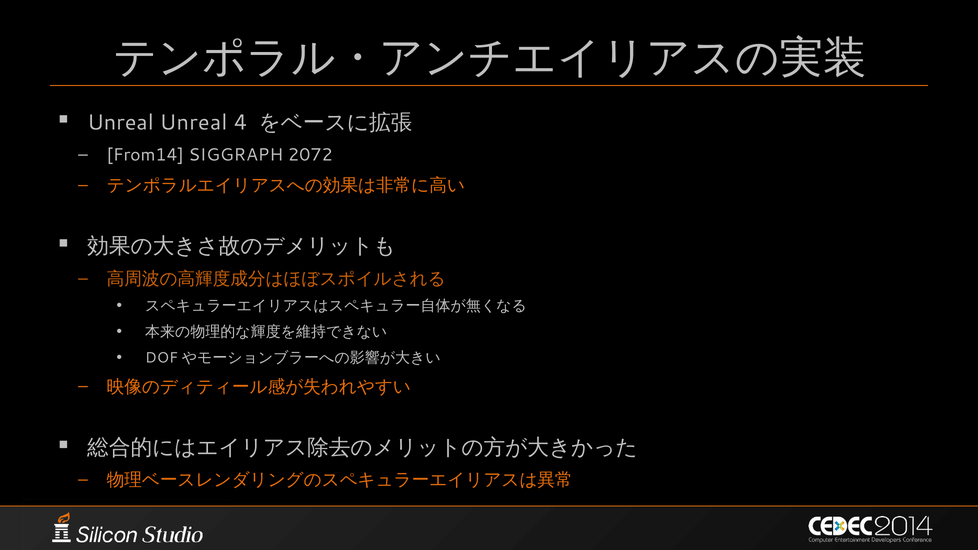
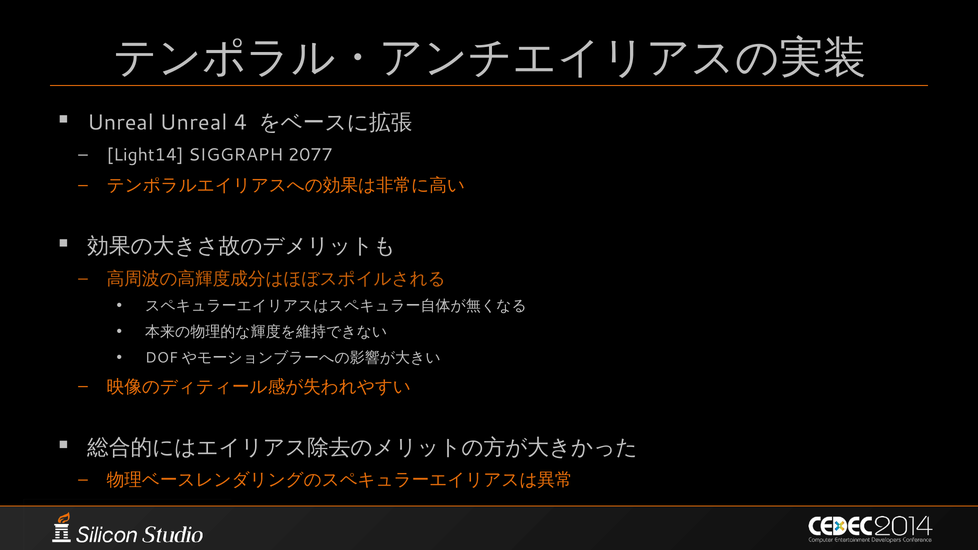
From14: From14 -> Light14
2072: 2072 -> 2077
